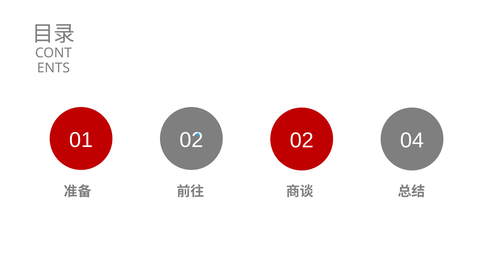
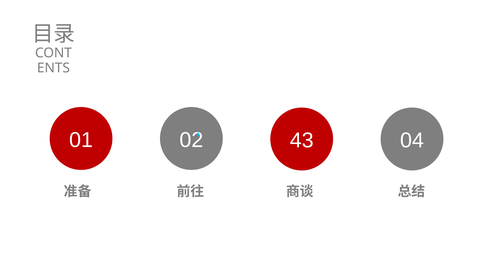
02 02: 02 -> 43
